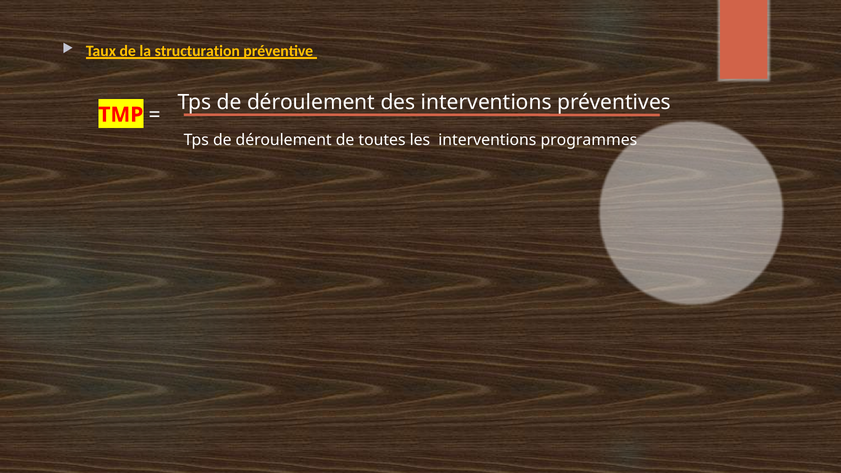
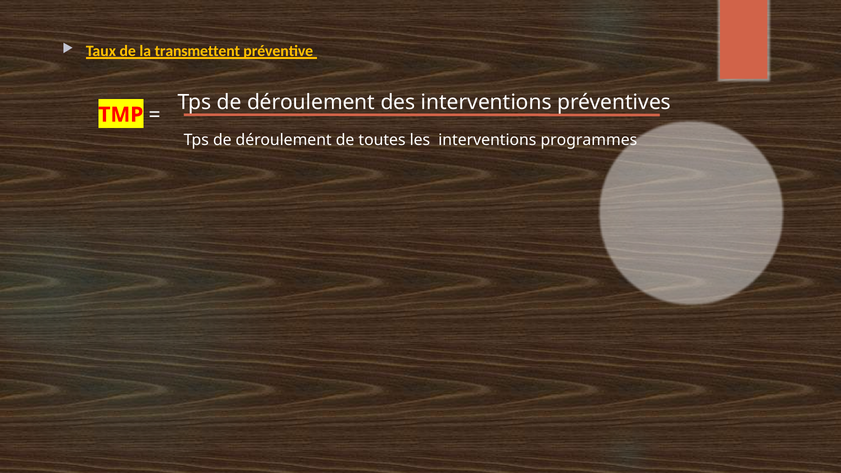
structuration: structuration -> transmettent
